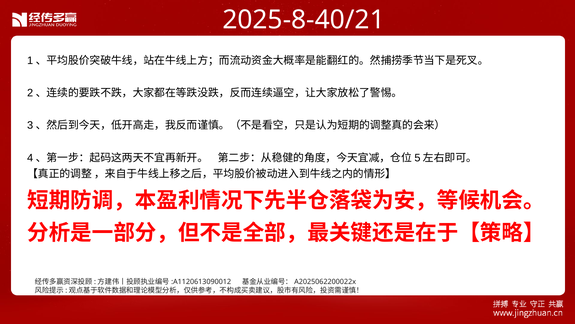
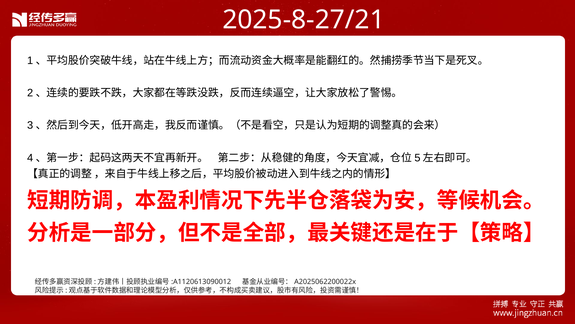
2025-8-40/21: 2025-8-40/21 -> 2025-8-27/21
